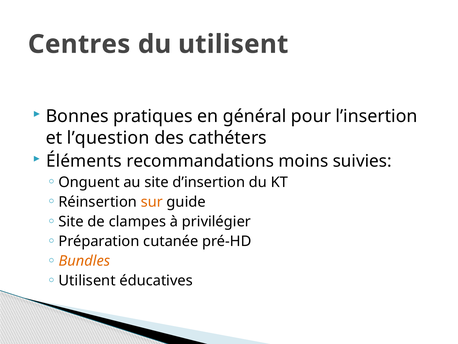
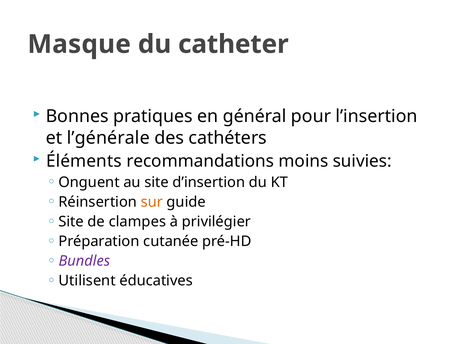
Centres: Centres -> Masque
du utilisent: utilisent -> catheter
l’question: l’question -> l’générale
Bundles colour: orange -> purple
